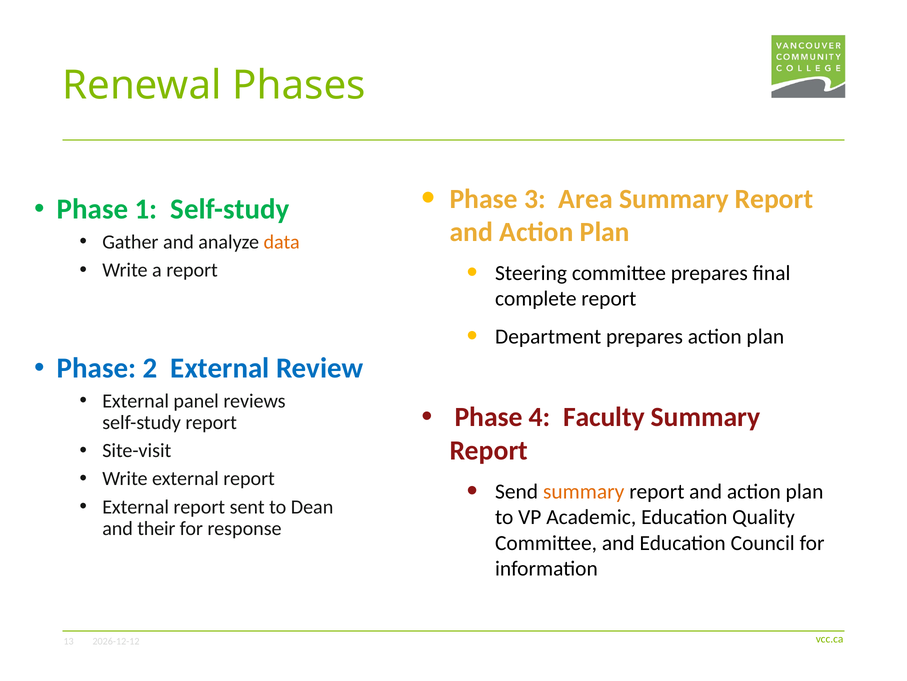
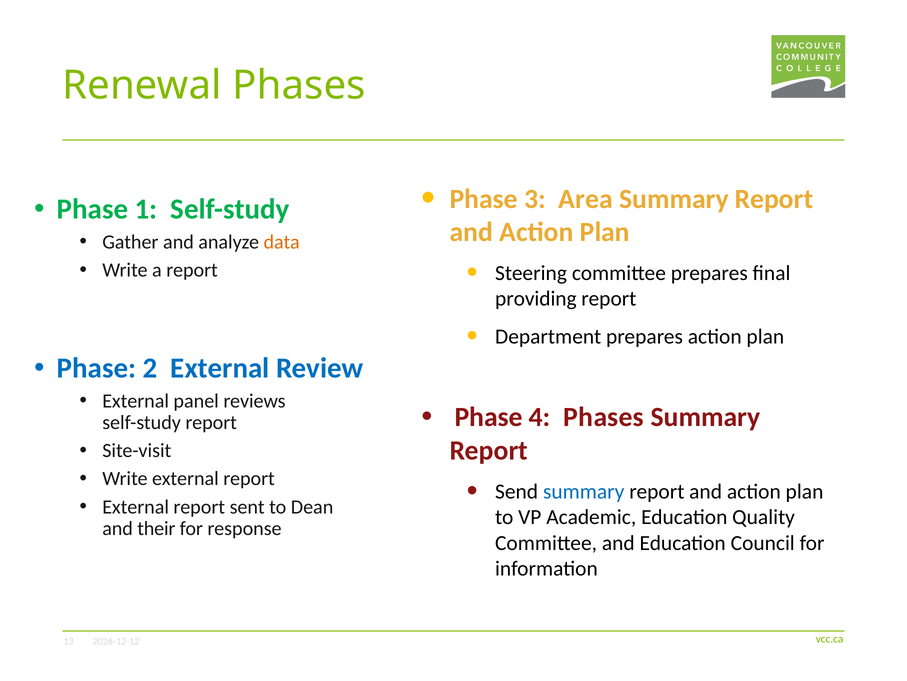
complete: complete -> providing
4 Faculty: Faculty -> Phases
summary at (584, 491) colour: orange -> blue
